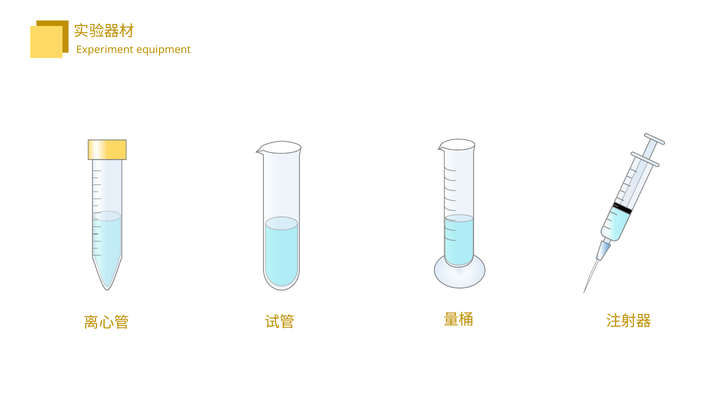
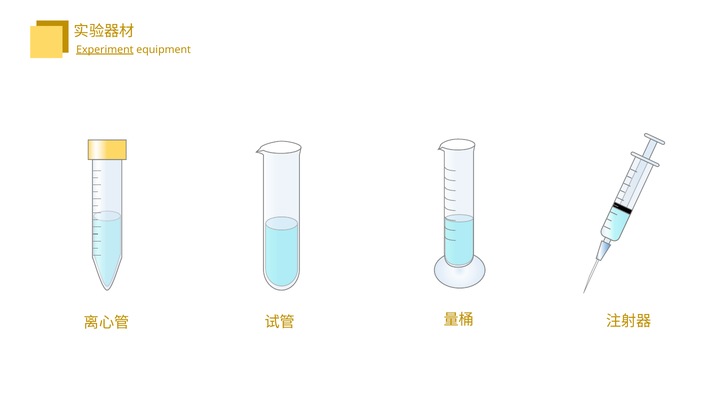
Experiment underline: none -> present
